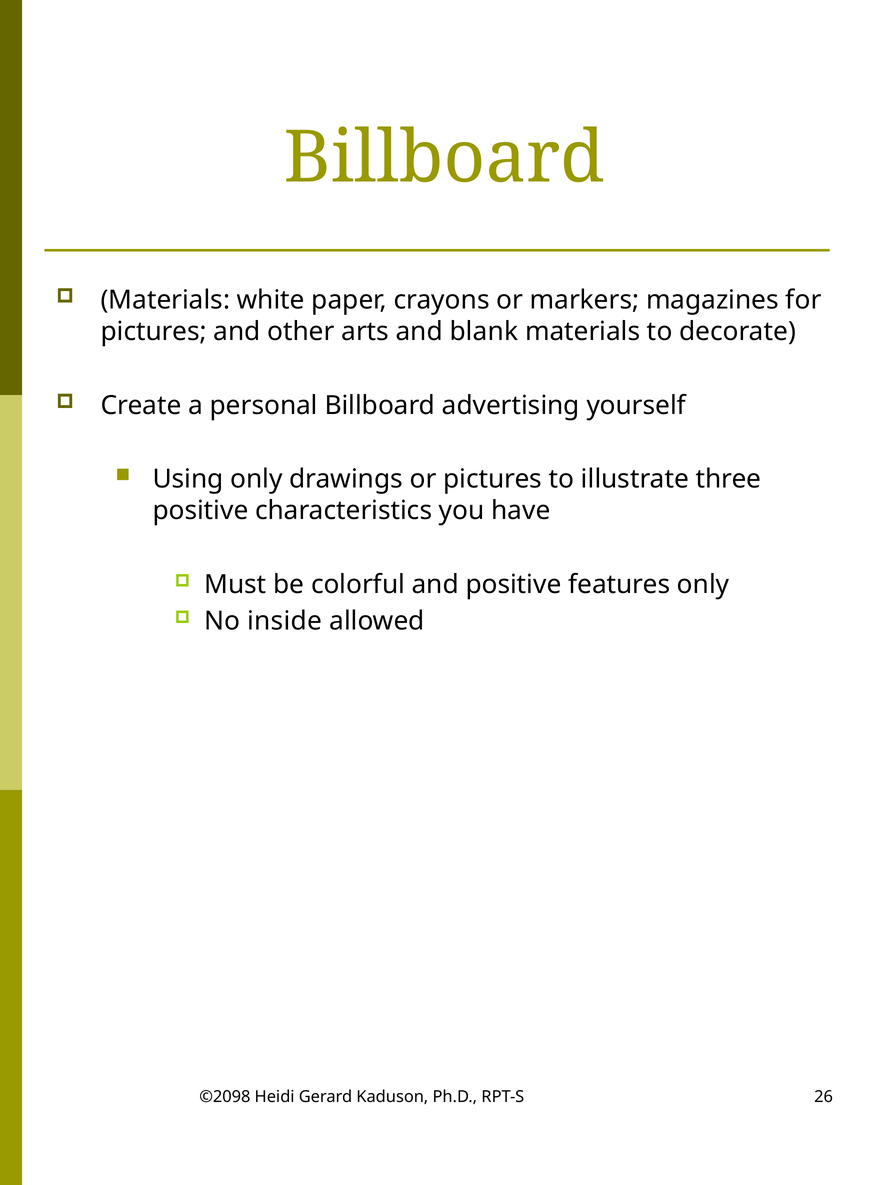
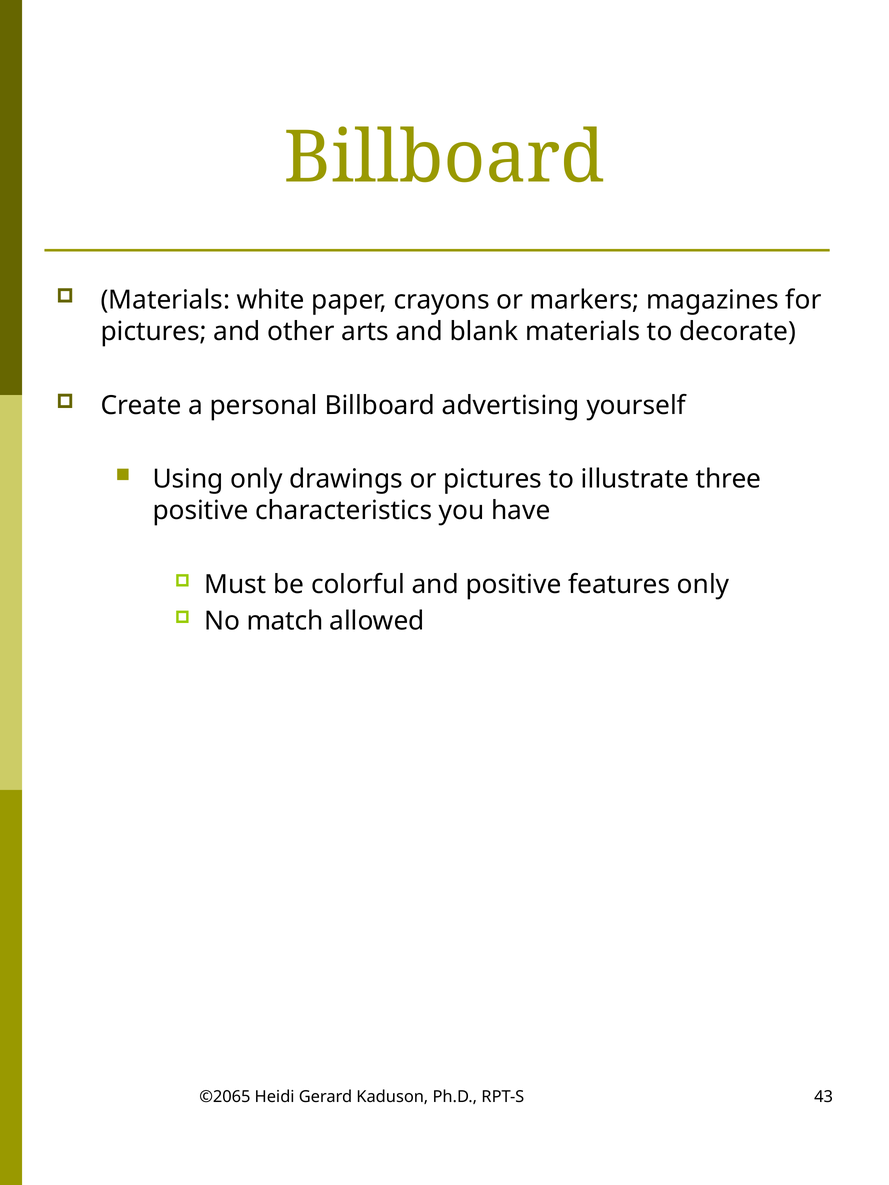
inside: inside -> match
©2098: ©2098 -> ©2065
26: 26 -> 43
